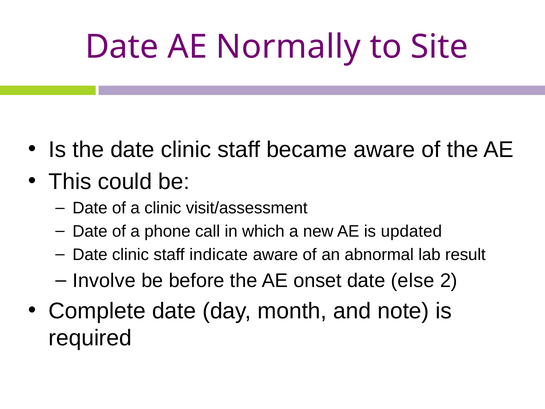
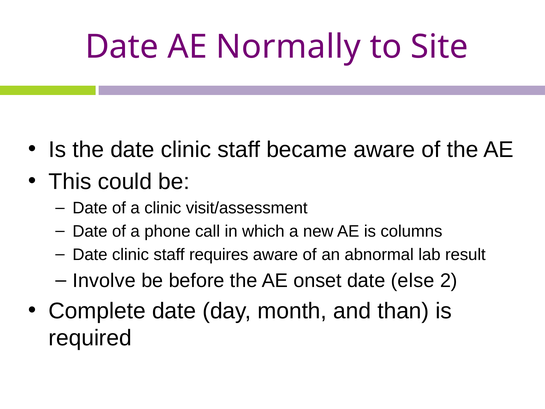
updated: updated -> columns
indicate: indicate -> requires
note: note -> than
